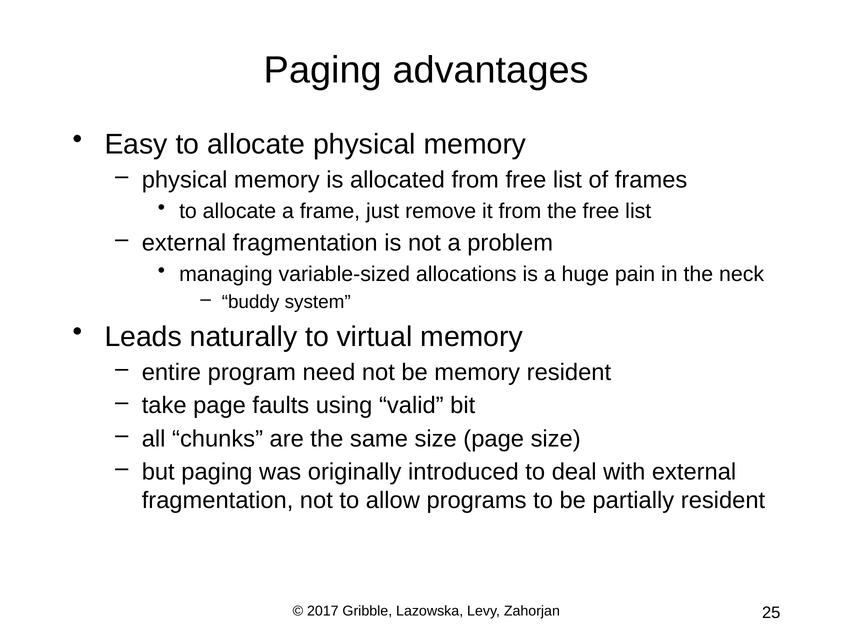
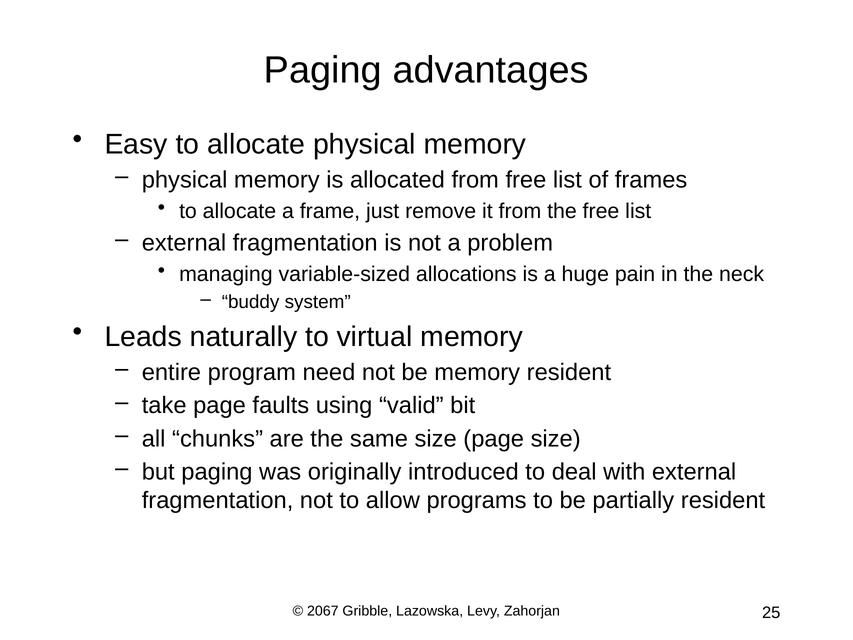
2017: 2017 -> 2067
